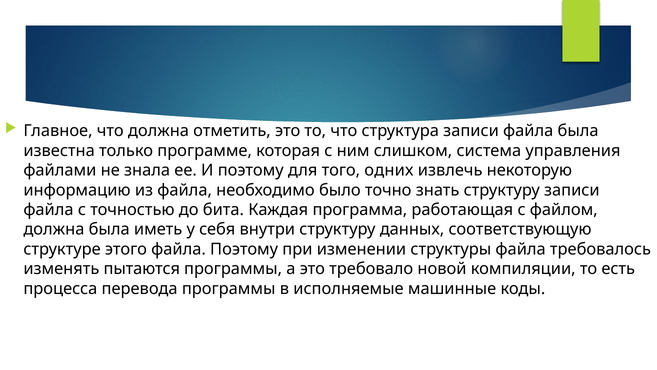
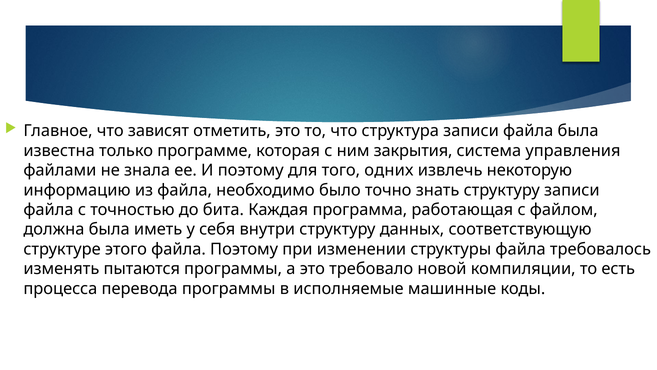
что должна: должна -> зависят
слишком: слишком -> закрытия
